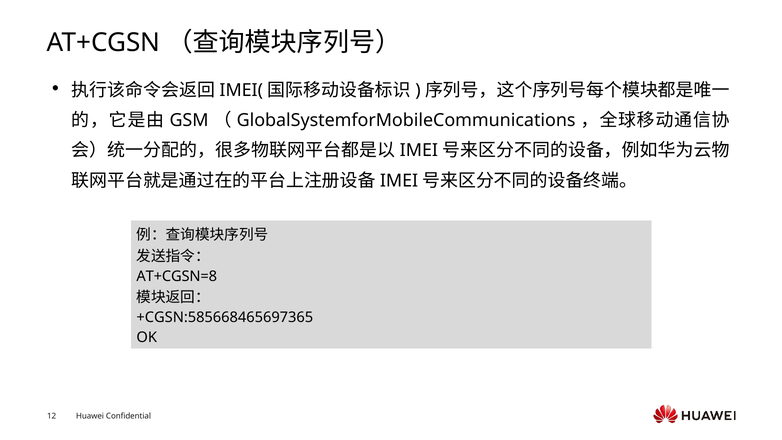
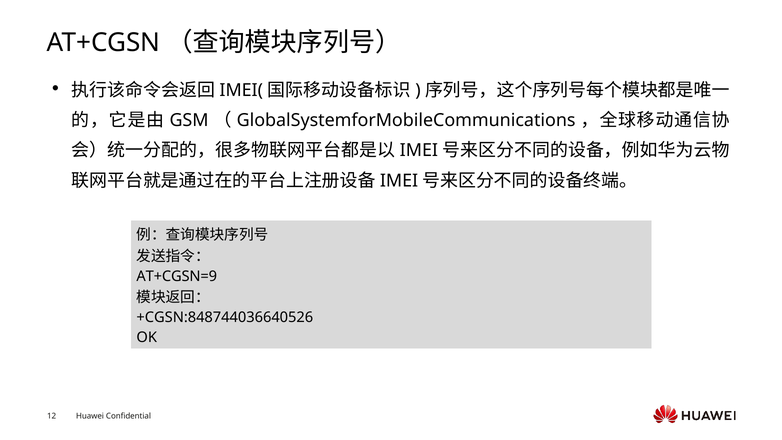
AT+CGSN=8: AT+CGSN=8 -> AT+CGSN=9
+CGSN:585668465697365: +CGSN:585668465697365 -> +CGSN:848744036640526
